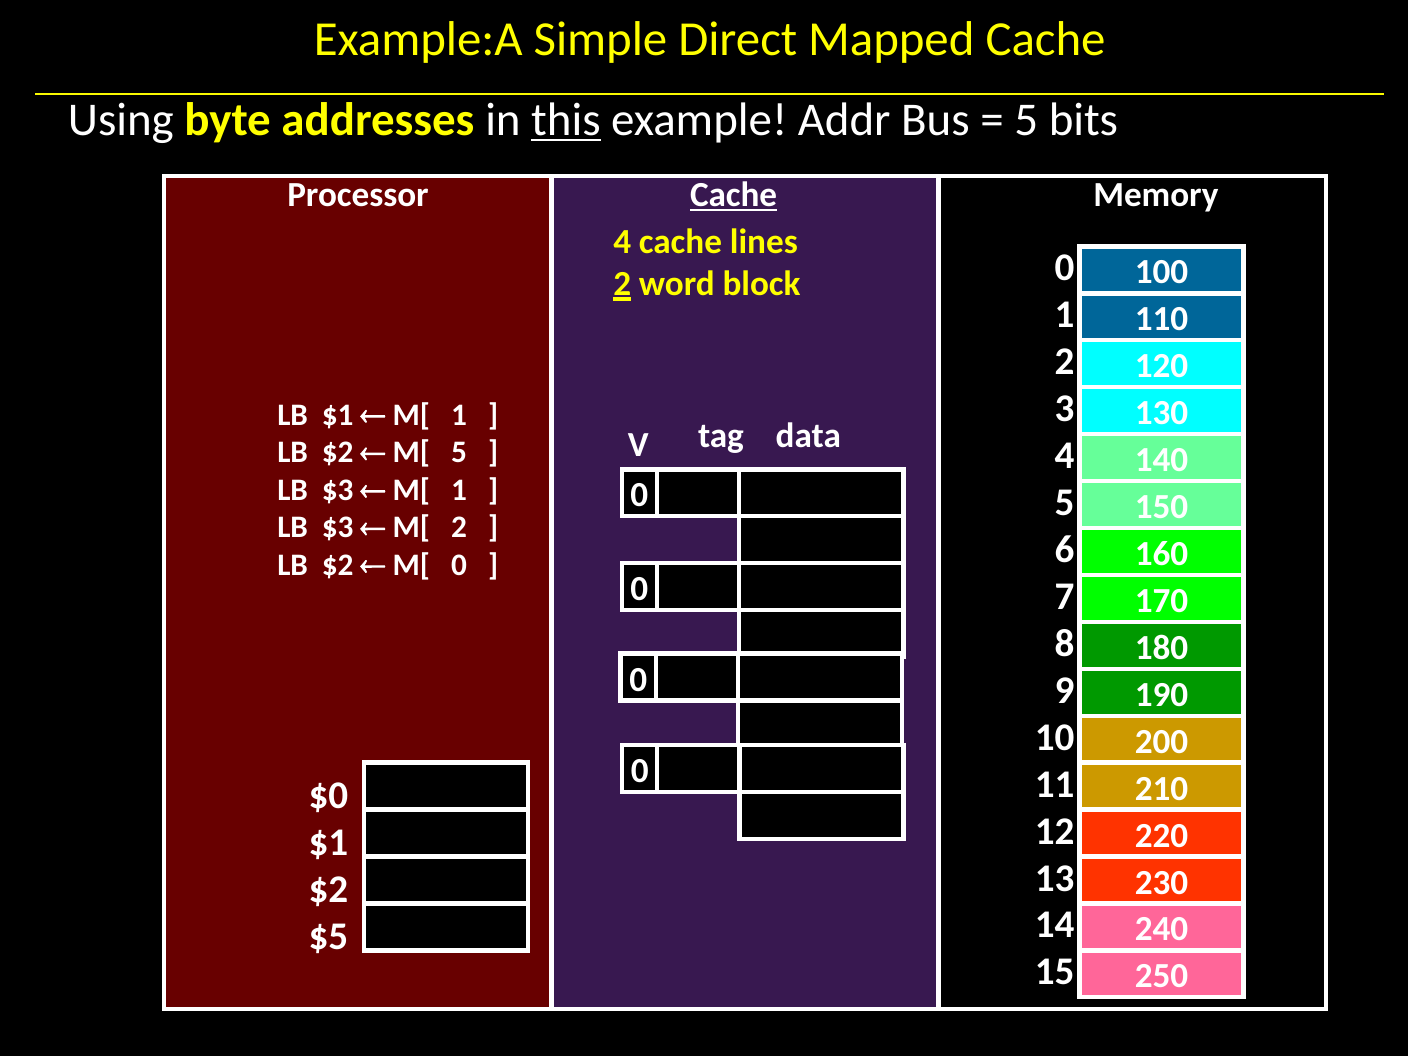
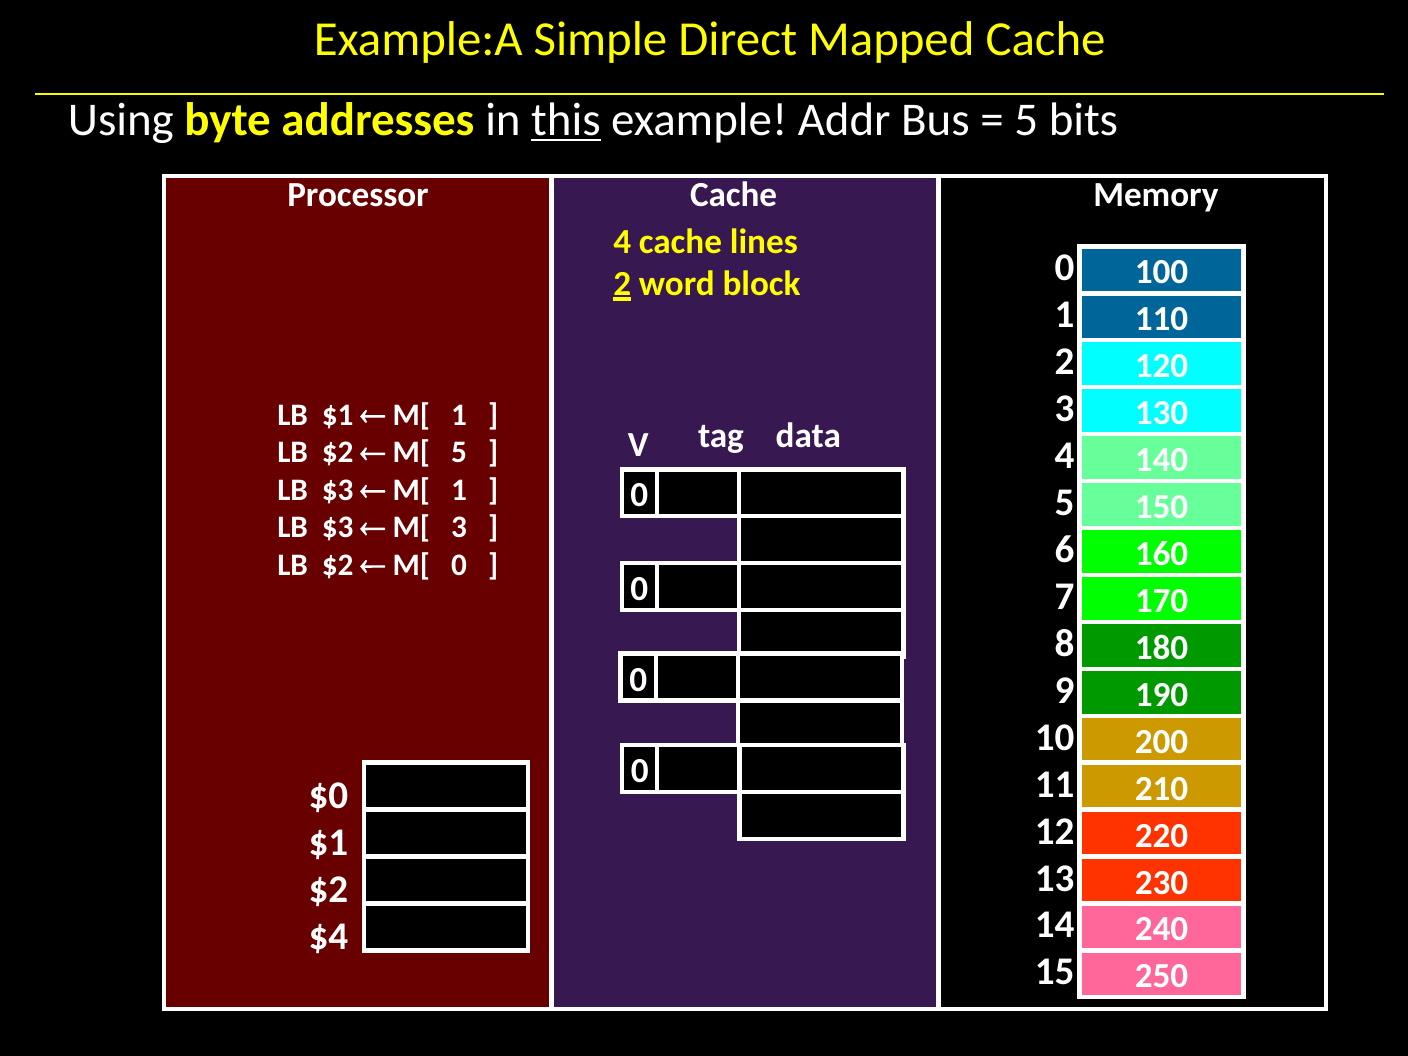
Cache at (734, 195) underline: present -> none
M[ 2: 2 -> 3
$5: $5 -> $4
